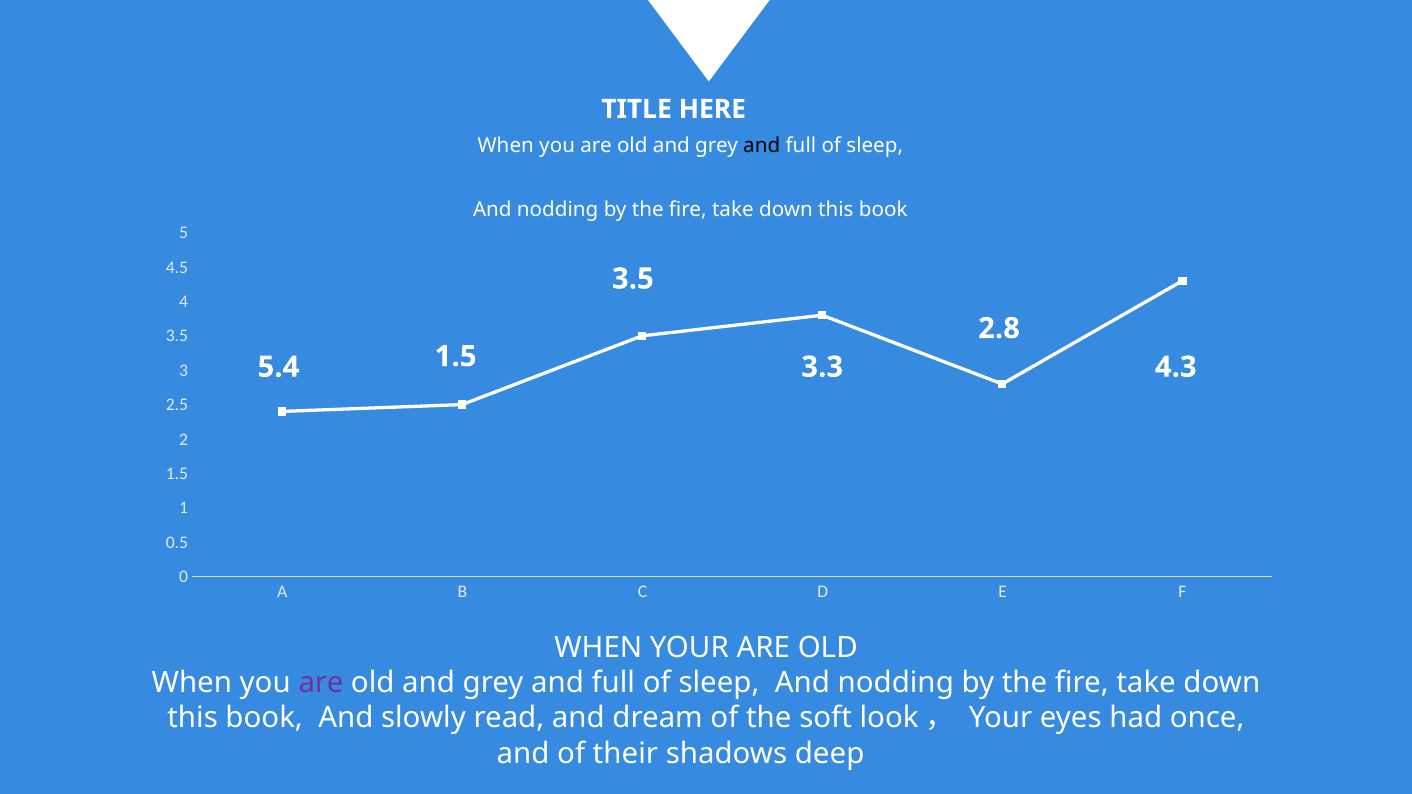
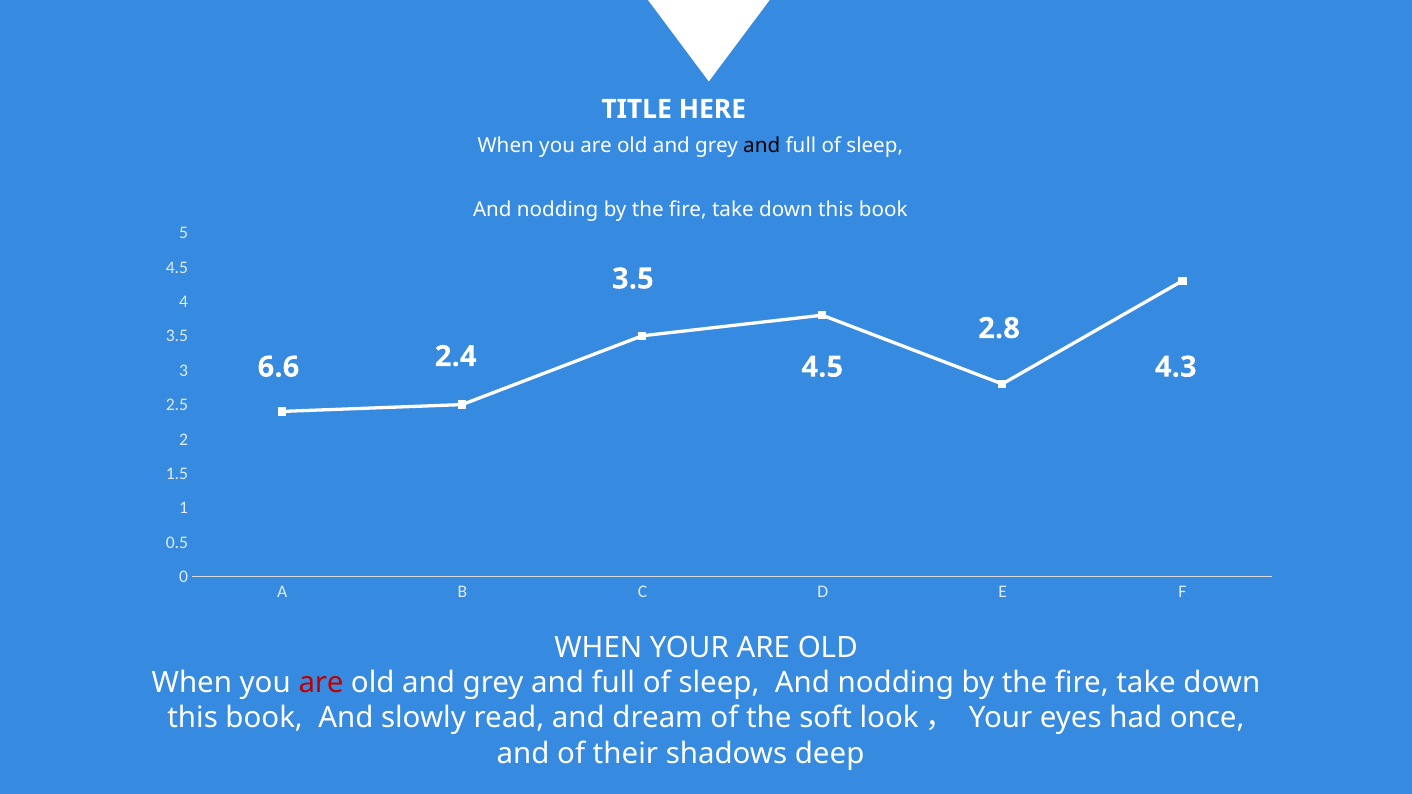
1.5 at (456, 357): 1.5 -> 2.4
5.4: 5.4 -> 6.6
3.3 at (822, 367): 3.3 -> 4.5
are at (321, 683) colour: purple -> red
